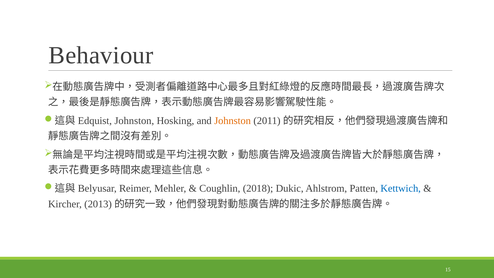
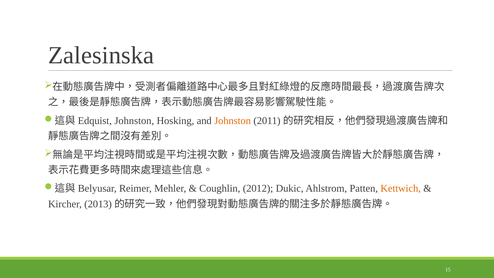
Behaviour: Behaviour -> Zalesinska
2018: 2018 -> 2012
Kettwich colour: blue -> orange
